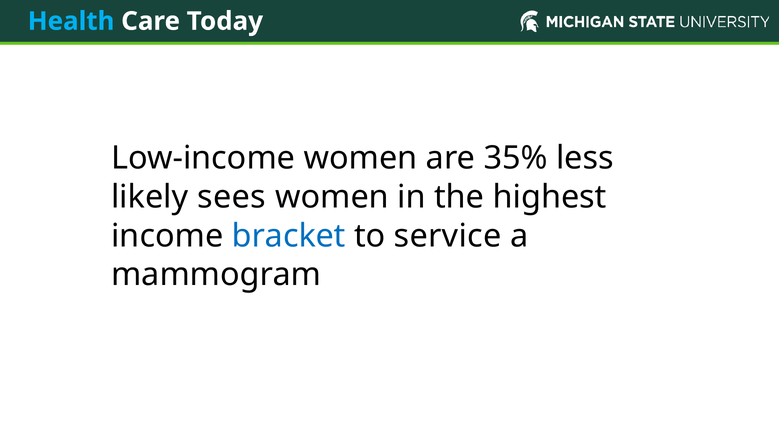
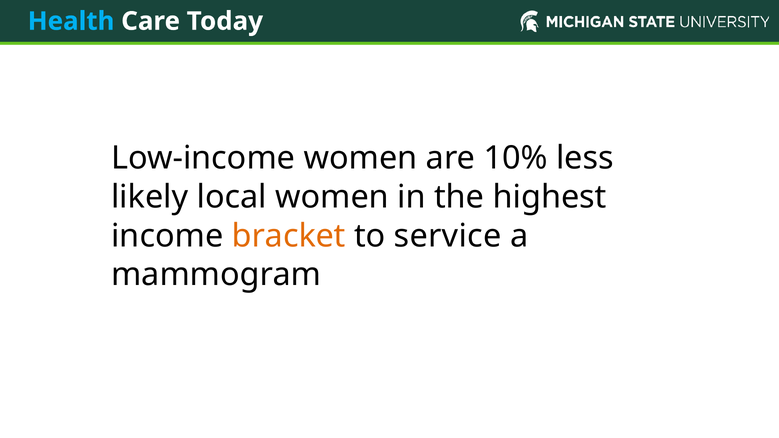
35%: 35% -> 10%
sees: sees -> local
bracket colour: blue -> orange
